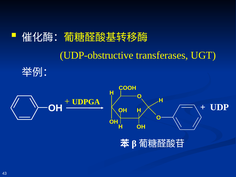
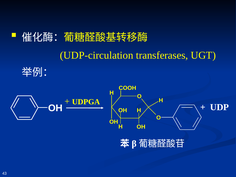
UDP-obstructive: UDP-obstructive -> UDP-circulation
